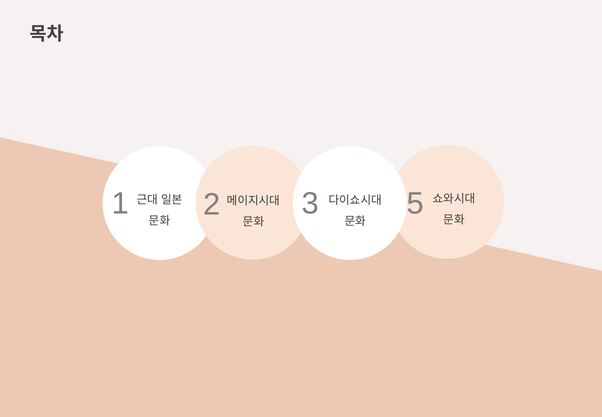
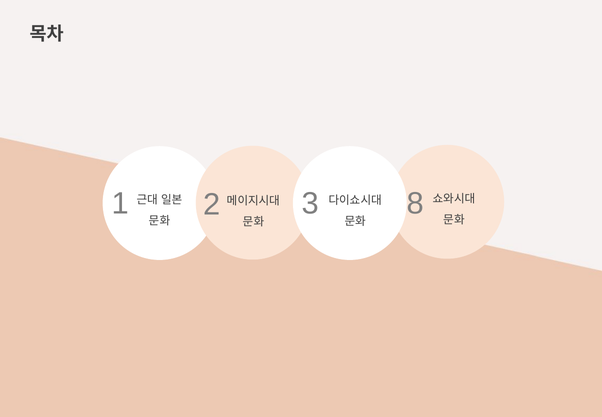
5: 5 -> 8
